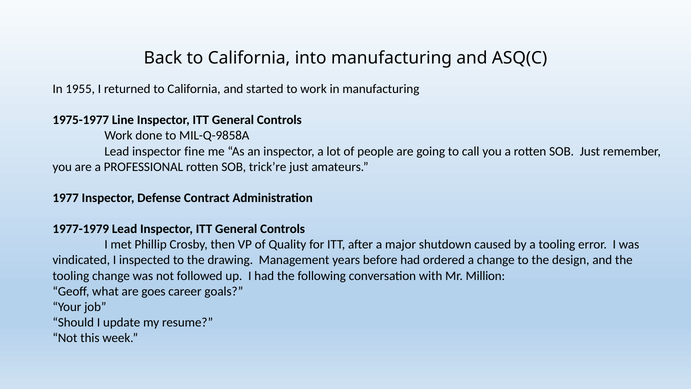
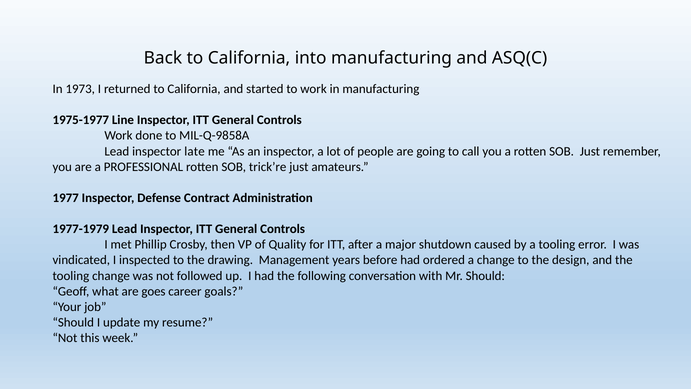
1955: 1955 -> 1973
fine: fine -> late
Mr Million: Million -> Should
